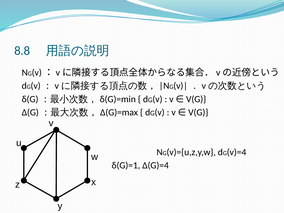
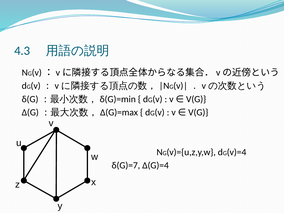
8.8: 8.8 -> 4.3
δ(G)=1: δ(G)=1 -> δ(G)=7
